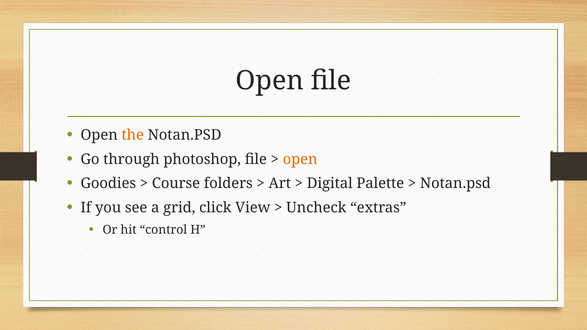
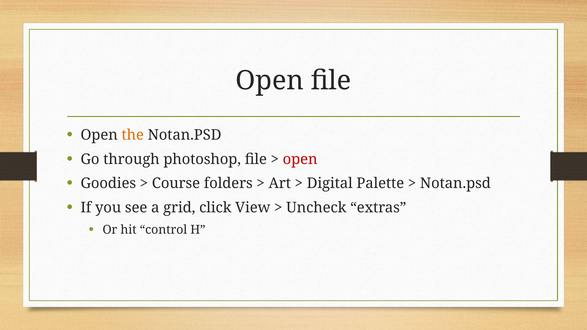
open at (300, 159) colour: orange -> red
